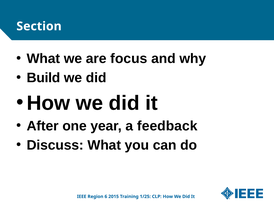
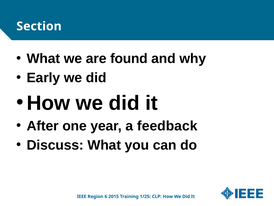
focus: focus -> found
Build: Build -> Early
